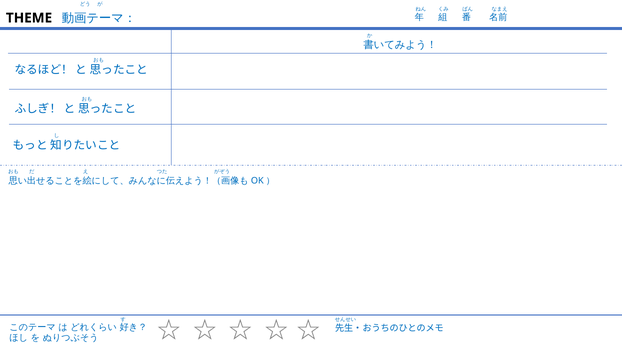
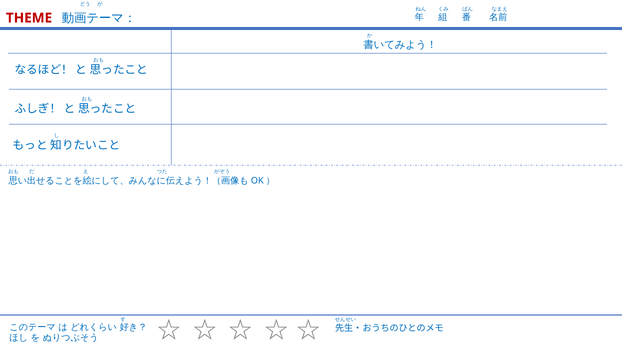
THEME colour: black -> red
